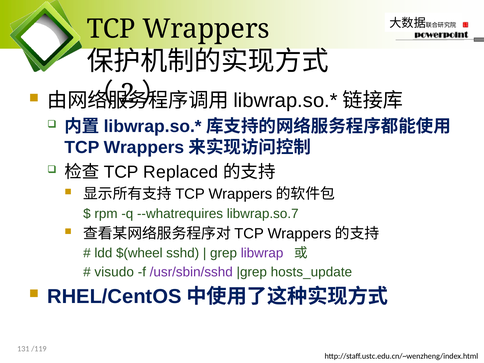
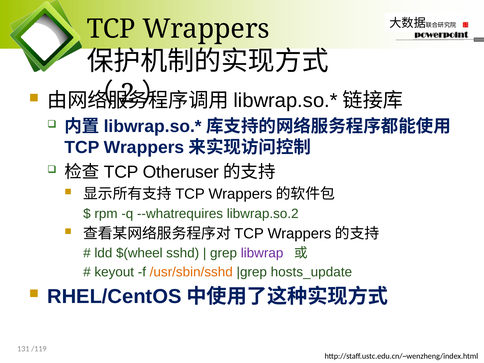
Replaced: Replaced -> Otheruser
libwrap.so.7: libwrap.so.7 -> libwrap.so.2
visudo: visudo -> keyout
/usr/sbin/sshd colour: purple -> orange
